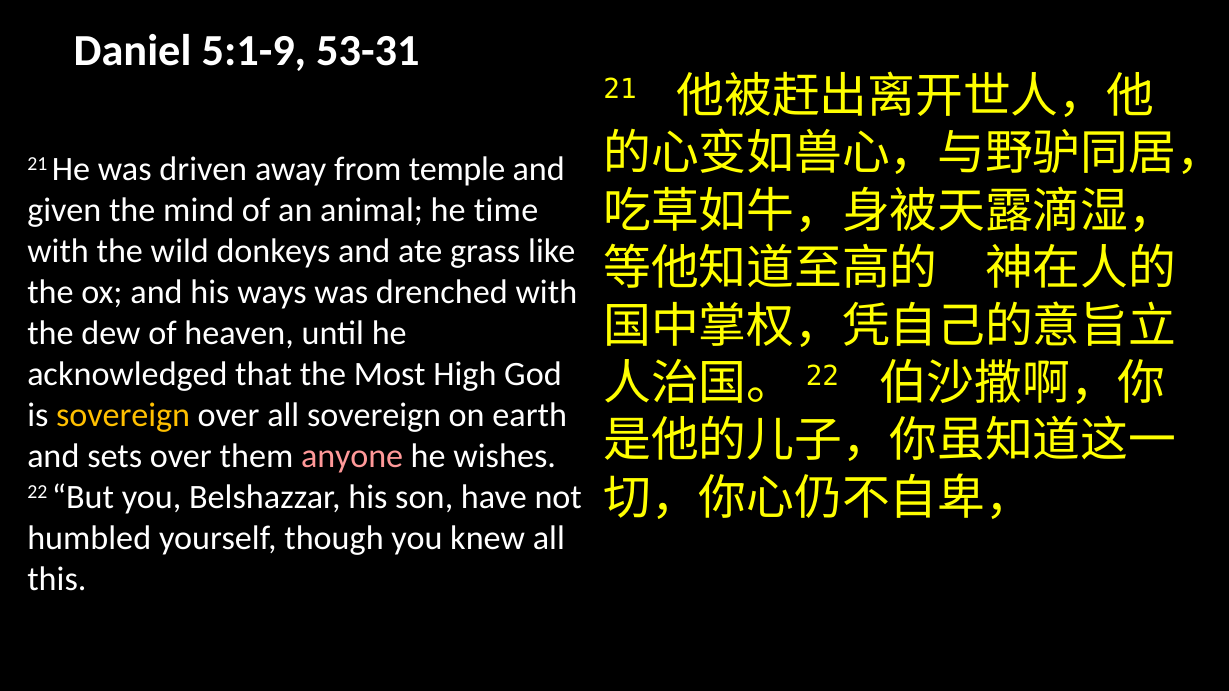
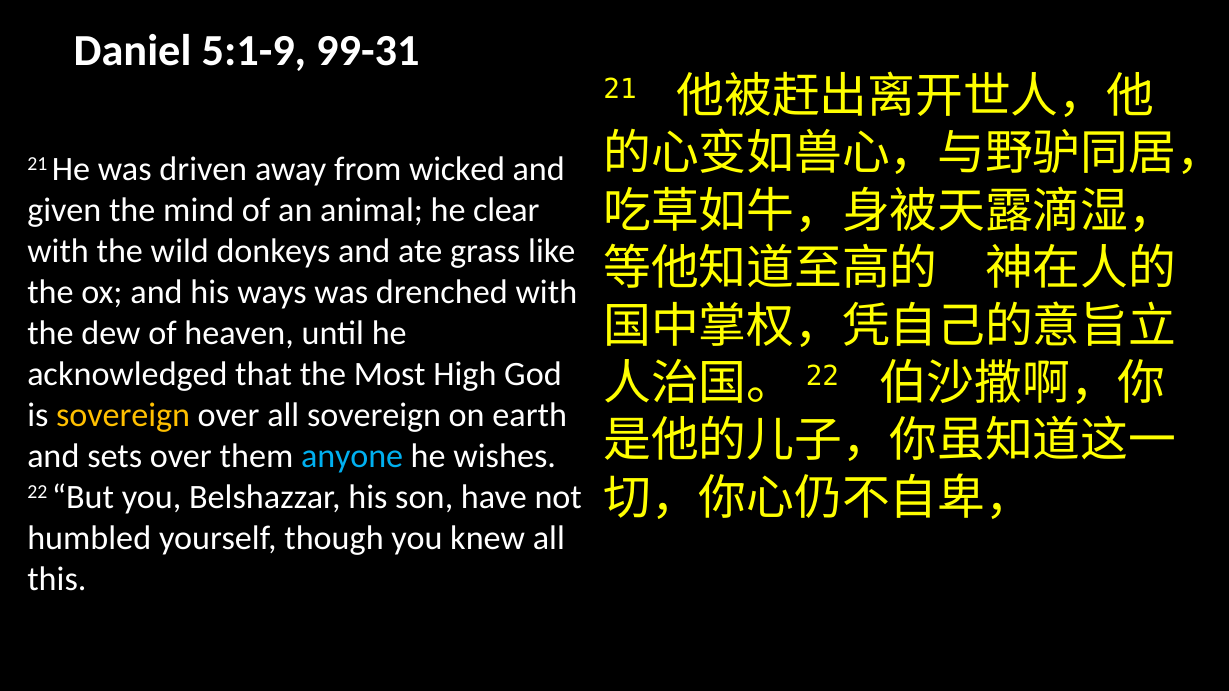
53-31: 53-31 -> 99-31
temple: temple -> wicked
time: time -> clear
anyone colour: pink -> light blue
